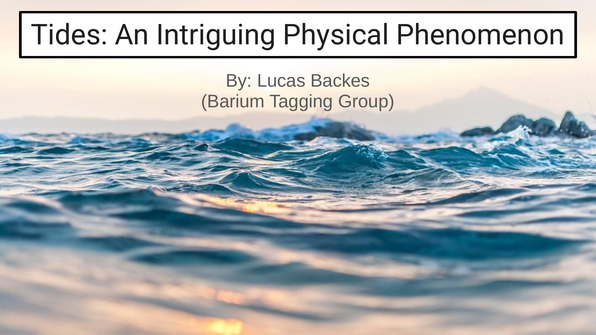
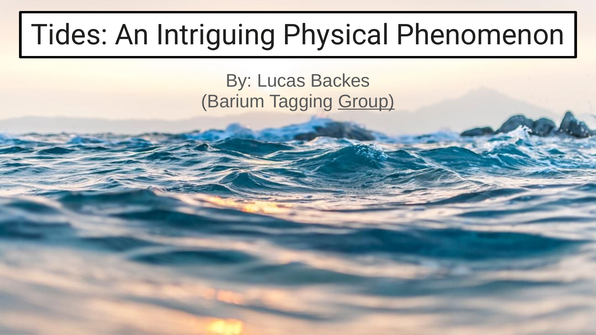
Group underline: none -> present
